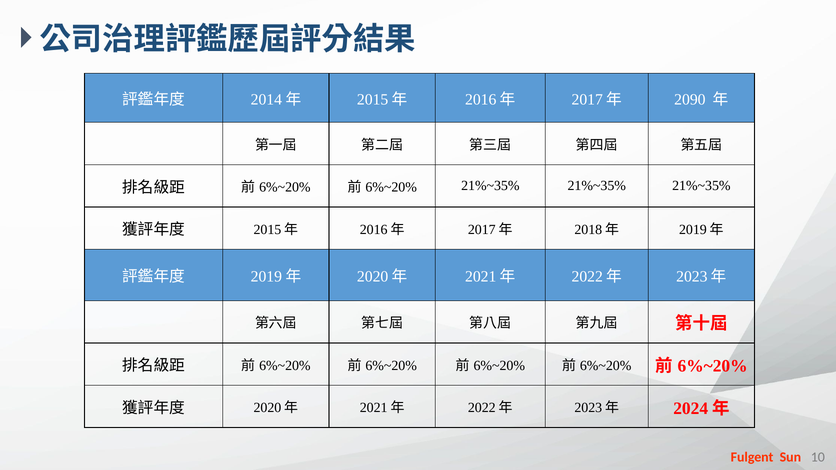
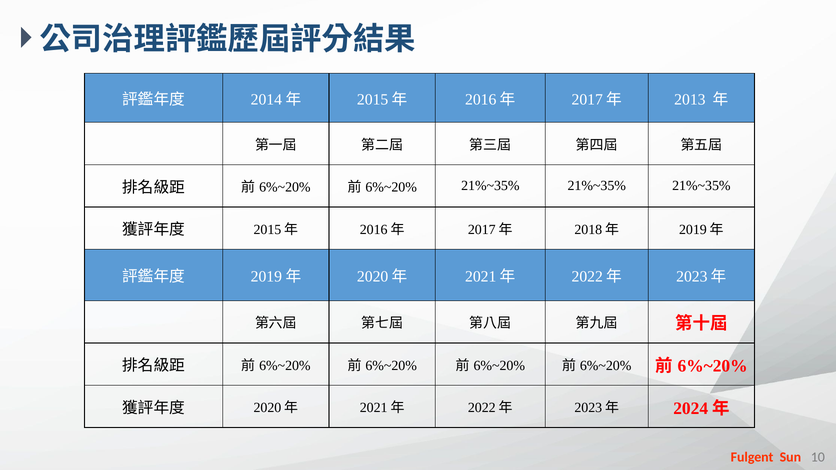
2090: 2090 -> 2013
